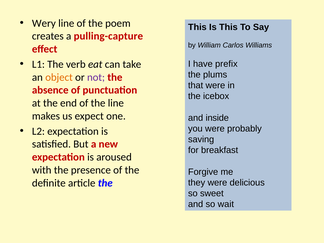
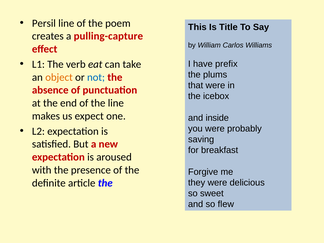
Wery: Wery -> Persil
Is This: This -> Title
not colour: purple -> blue
wait: wait -> flew
